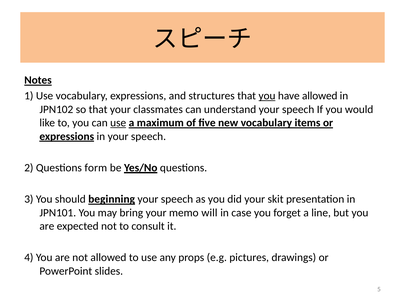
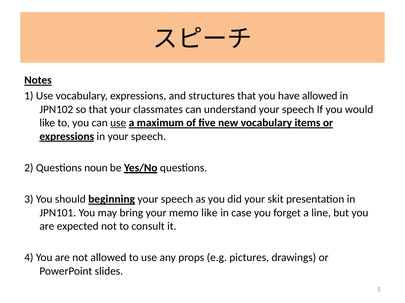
you at (267, 96) underline: present -> none
form: form -> noun
memo will: will -> like
